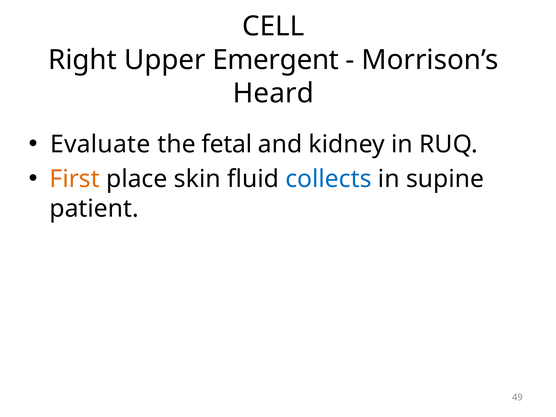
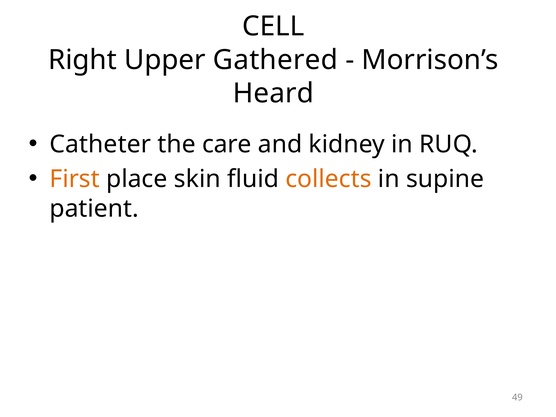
Emergent: Emergent -> Gathered
Evaluate: Evaluate -> Catheter
fetal: fetal -> care
collects colour: blue -> orange
